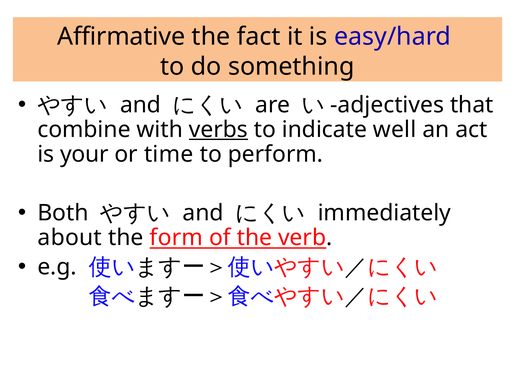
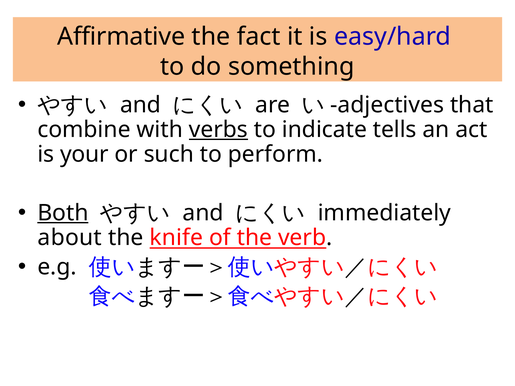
well: well -> tells
time: time -> such
Both underline: none -> present
form: form -> knife
